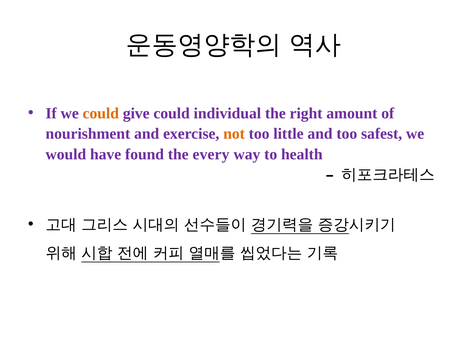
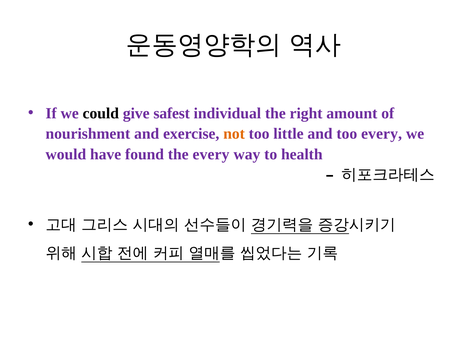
could at (101, 113) colour: orange -> black
give could: could -> safest
too safest: safest -> every
